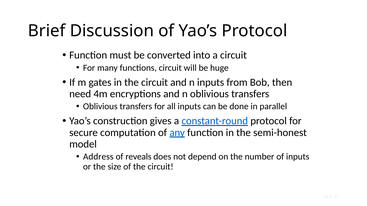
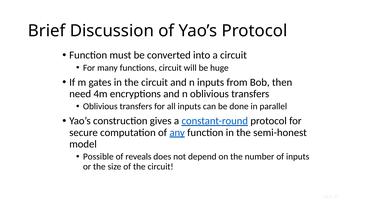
Address: Address -> Possible
